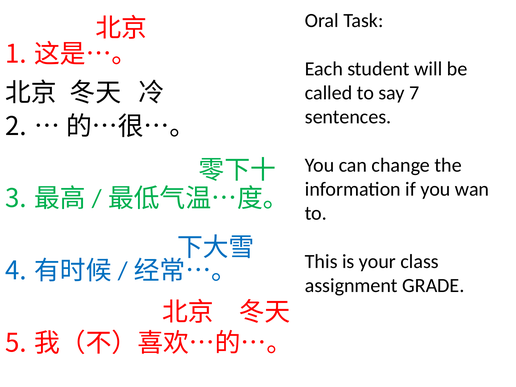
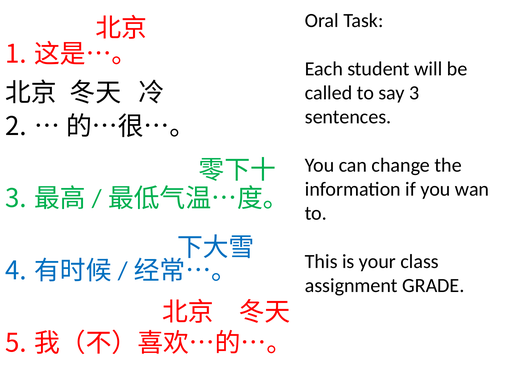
say 7: 7 -> 3
